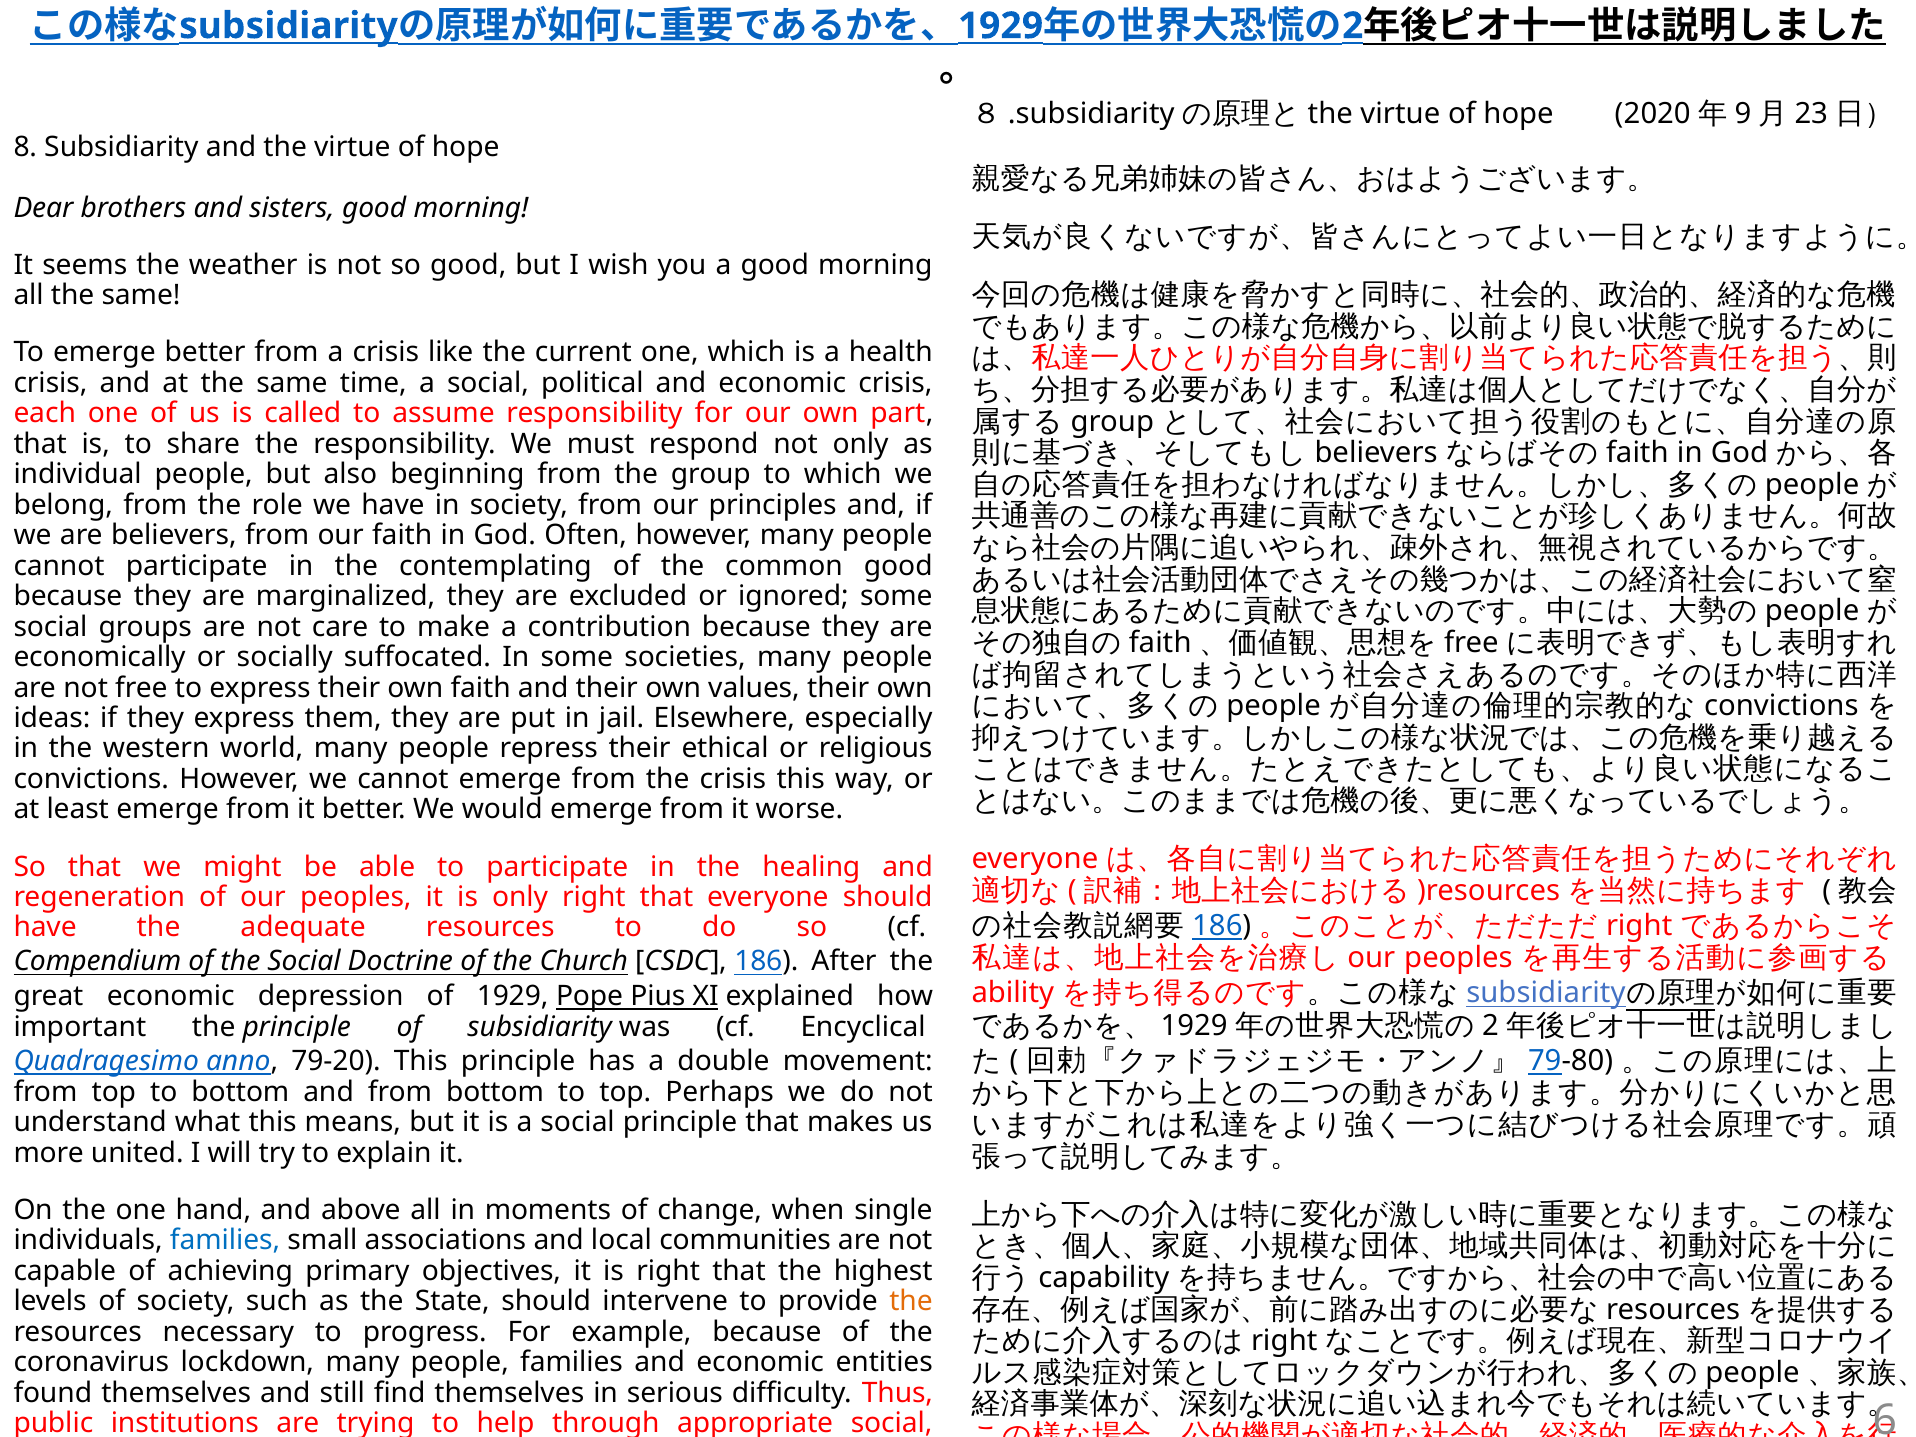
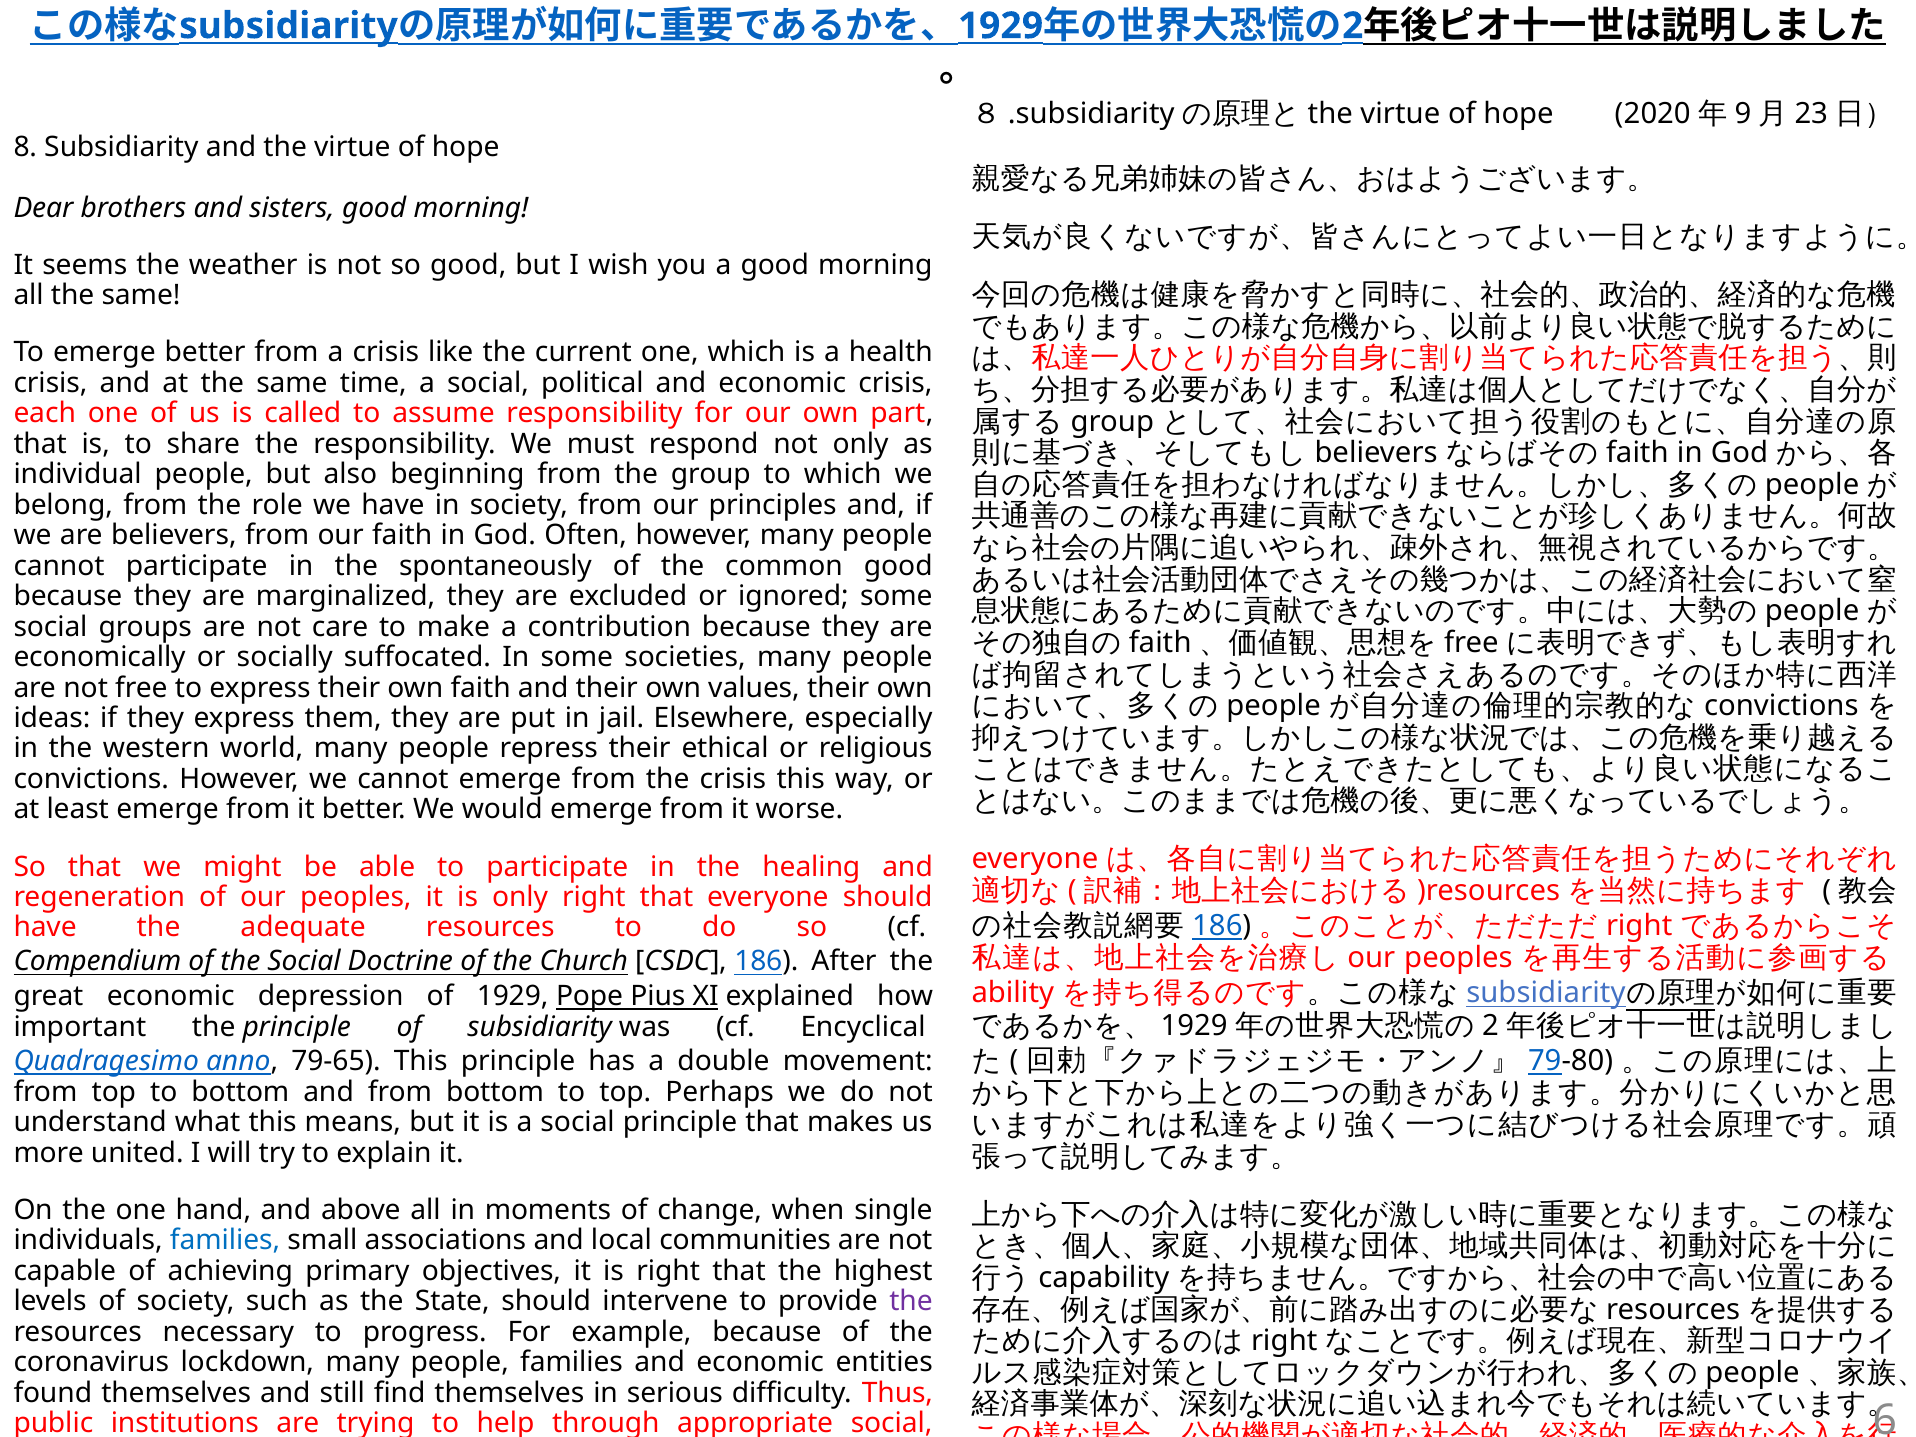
contemplating: contemplating -> spontaneously
79-20: 79-20 -> 79-65
the at (911, 1301) colour: orange -> purple
